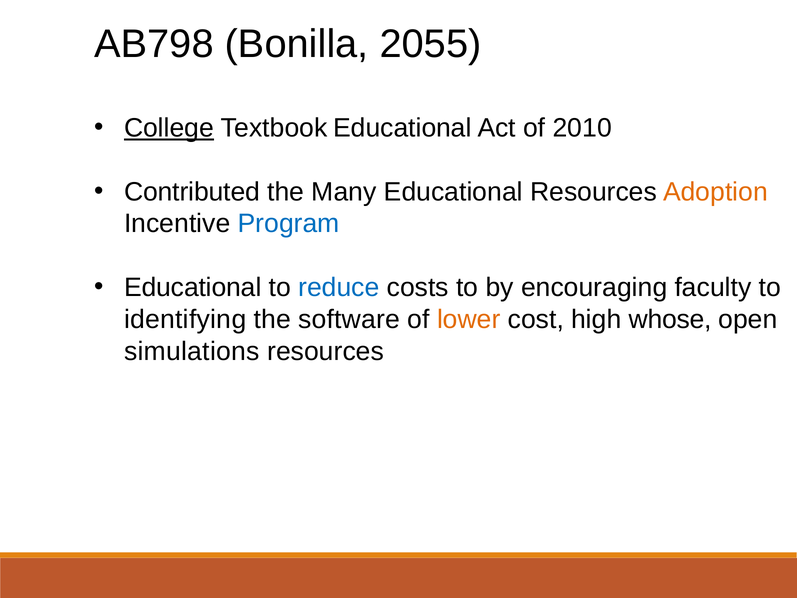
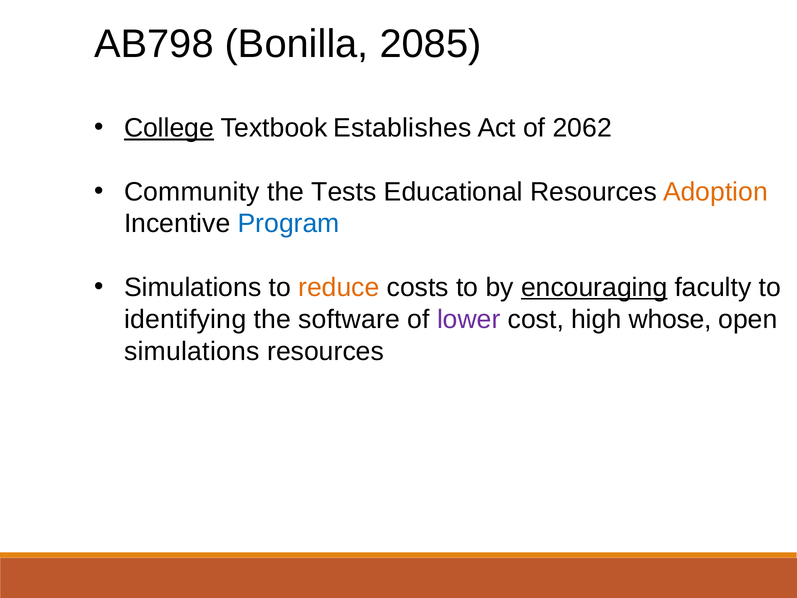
2055: 2055 -> 2085
Textbook Educational: Educational -> Establishes
2010: 2010 -> 2062
Contributed: Contributed -> Community
Many: Many -> Tests
Educational at (193, 287): Educational -> Simulations
reduce colour: blue -> orange
encouraging underline: none -> present
lower colour: orange -> purple
